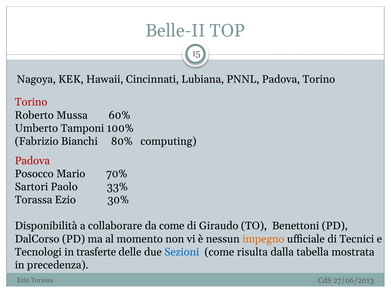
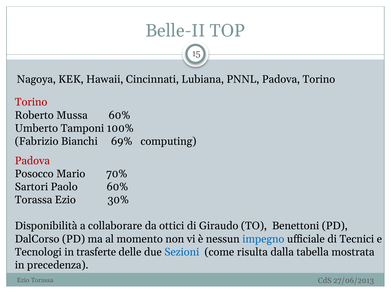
80%: 80% -> 69%
Paolo 33%: 33% -> 60%
da come: come -> ottici
impegno colour: orange -> blue
